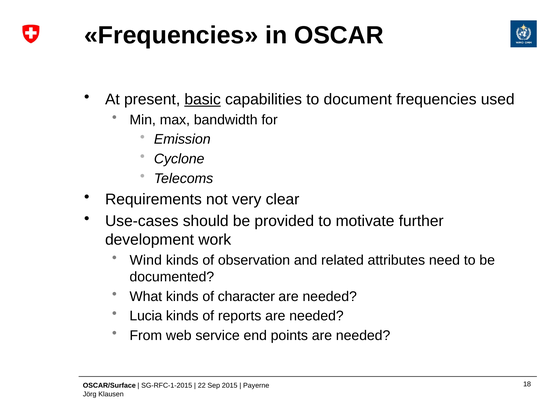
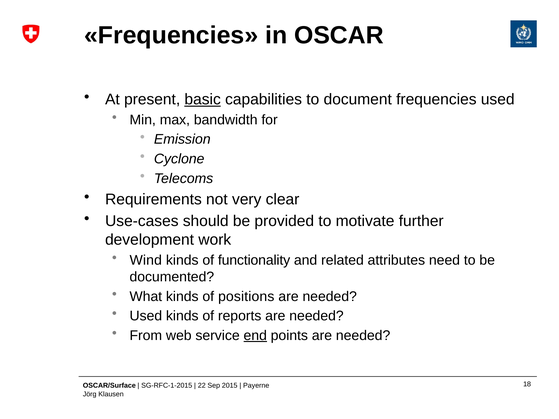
observation: observation -> functionality
character: character -> positions
Lucia at (146, 316): Lucia -> Used
end underline: none -> present
